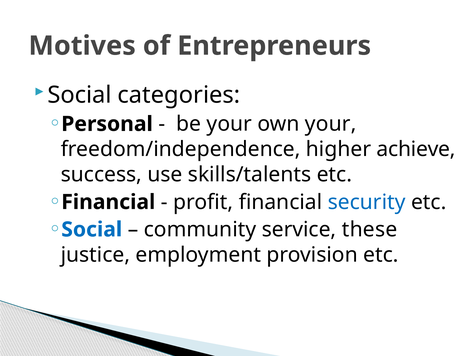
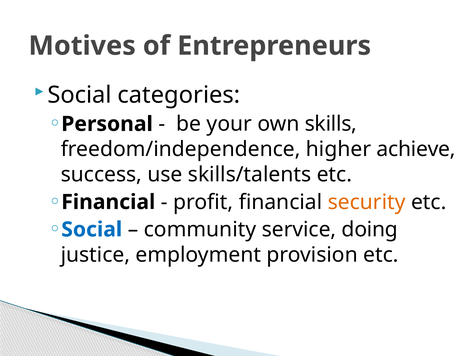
own your: your -> skills
security colour: blue -> orange
these: these -> doing
